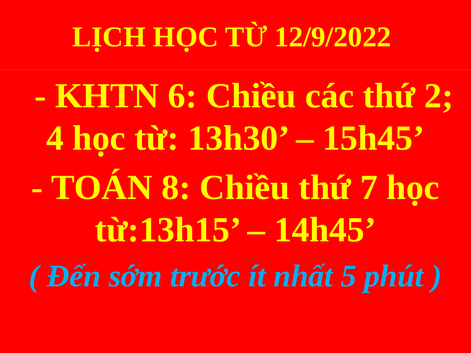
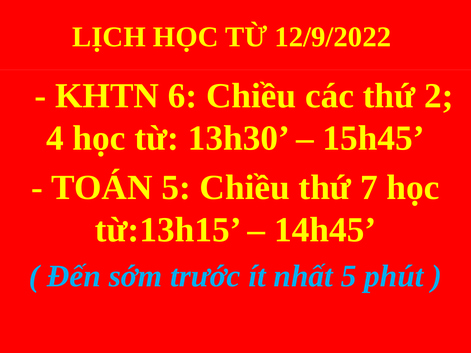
TOÁN 8: 8 -> 5
